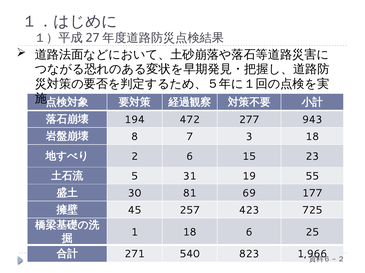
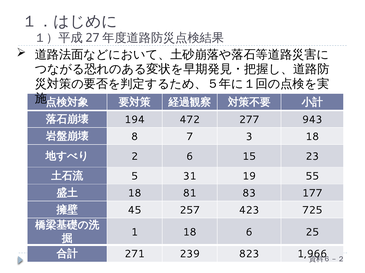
30 at (135, 194): 30 -> 18
69: 69 -> 83
540: 540 -> 239
